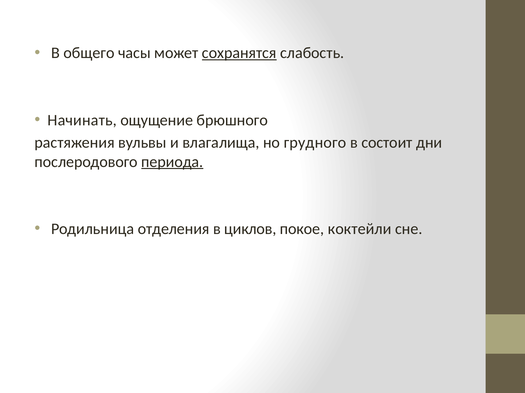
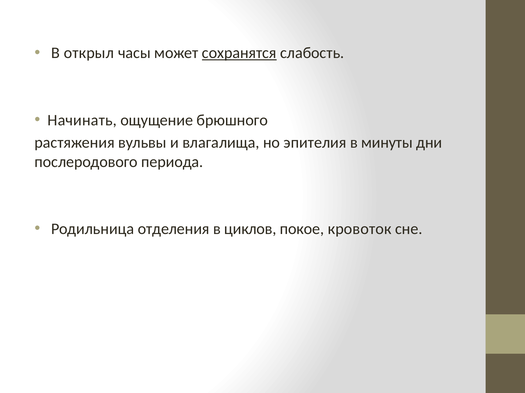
общего: общего -> открыл
грудного: грудного -> эпителия
состоит: состоит -> минуты
периода underline: present -> none
коктейли: коктейли -> кровоток
